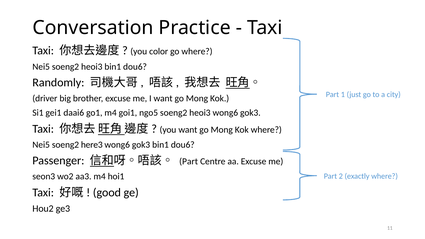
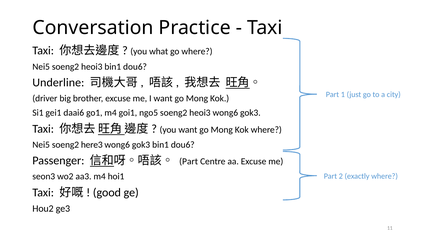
color: color -> what
Randomly: Randomly -> Underline
